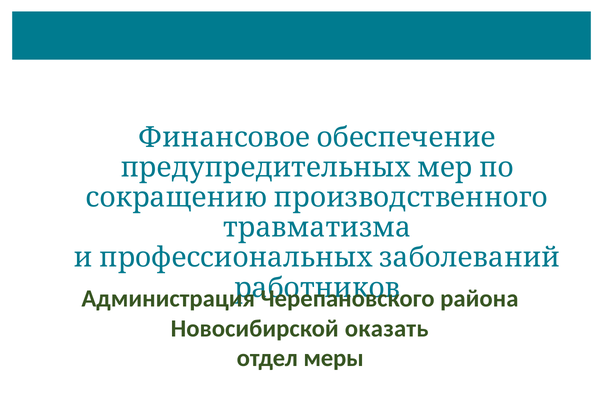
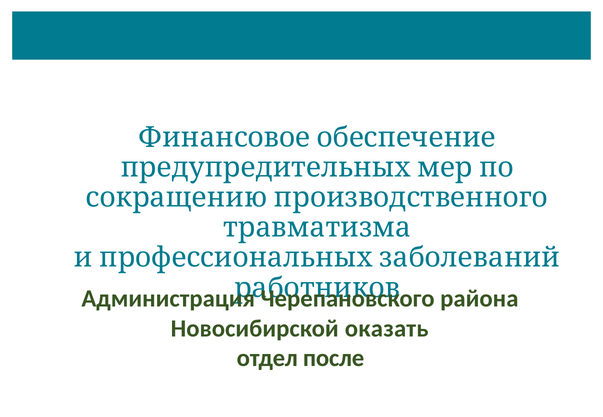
меры: меры -> после
